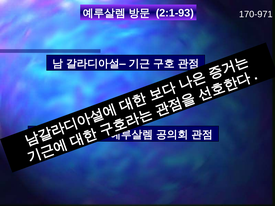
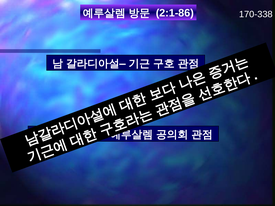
2:1-93: 2:1-93 -> 2:1-86
170-971: 170-971 -> 170-338
